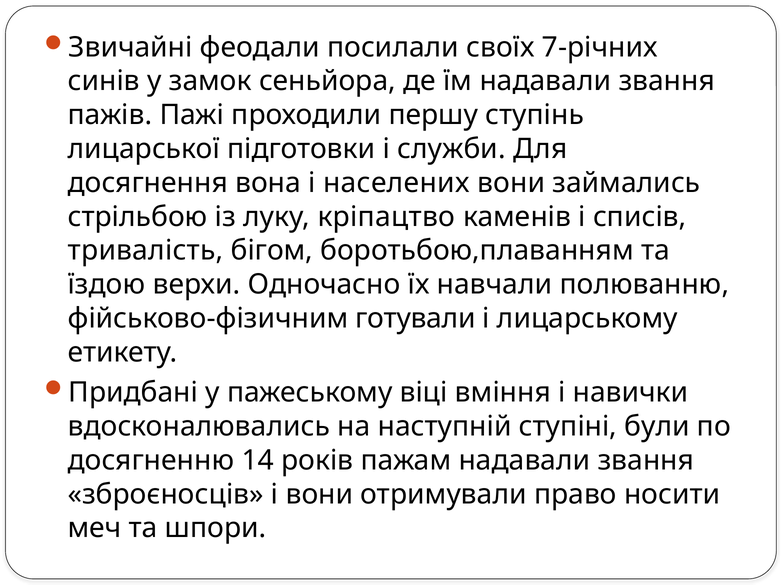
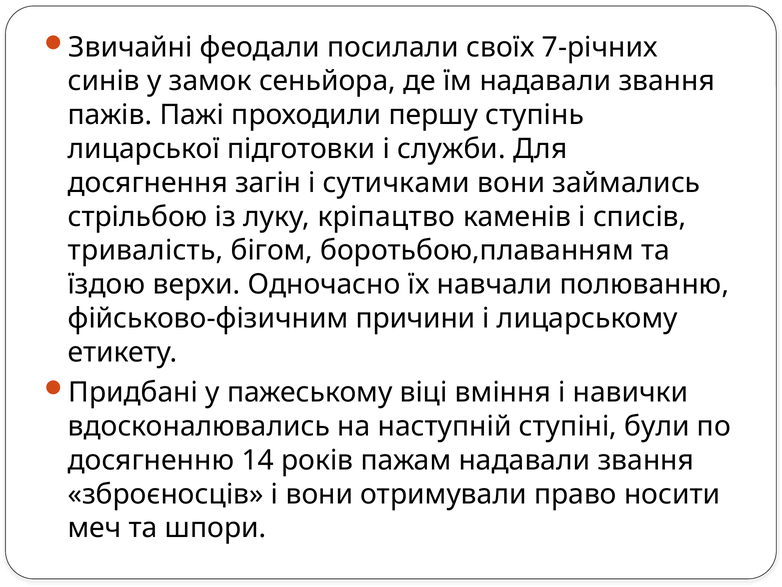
вона: вона -> загін
населених: населених -> сутичками
готували: готували -> причини
